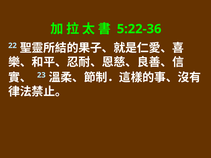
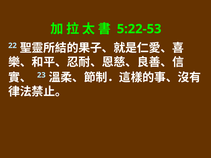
5:22-36: 5:22-36 -> 5:22-53
